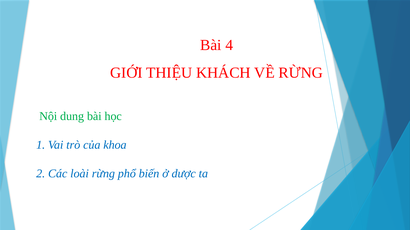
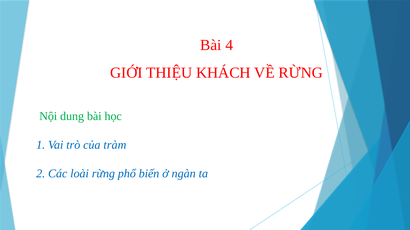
khoa: khoa -> tràm
dược: dược -> ngàn
